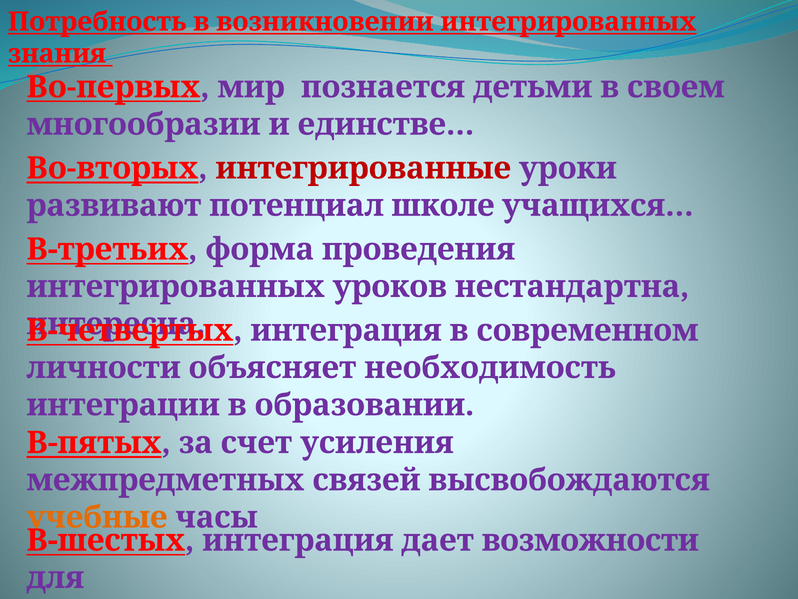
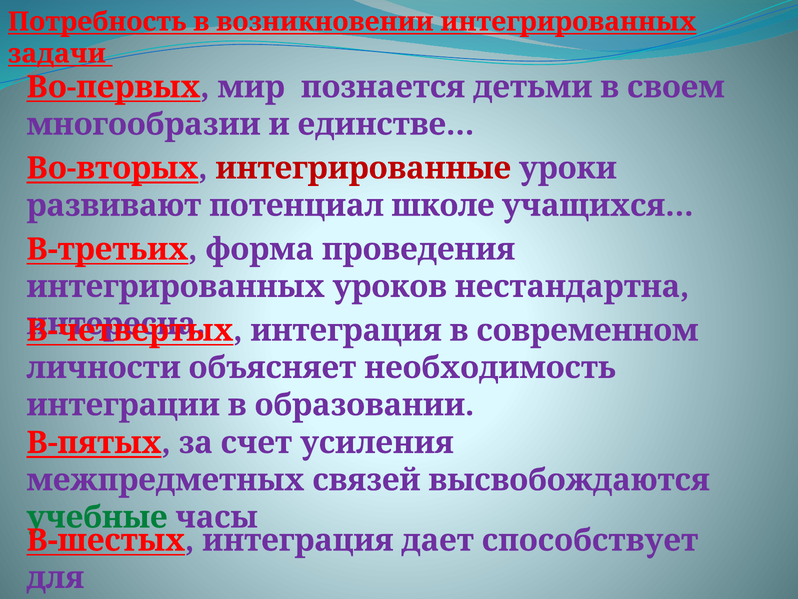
знания: знания -> задачи
учебные colour: orange -> green
возможности: возможности -> способствует
